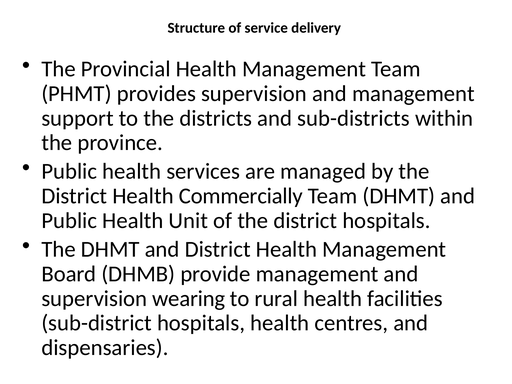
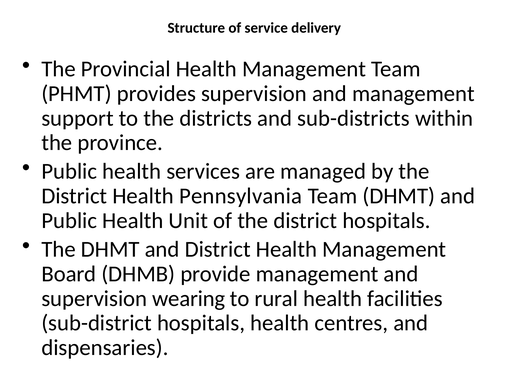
Commercially: Commercially -> Pennsylvania
